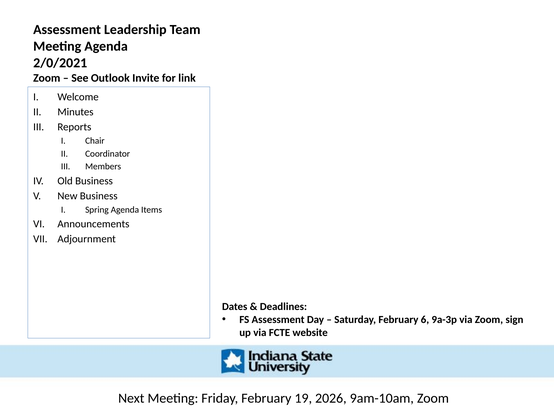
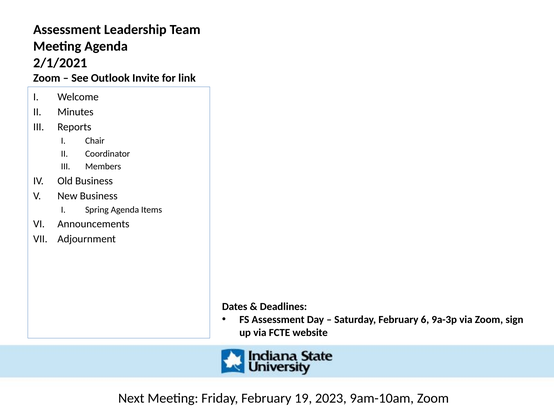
2/0/2021: 2/0/2021 -> 2/1/2021
2026: 2026 -> 2023
